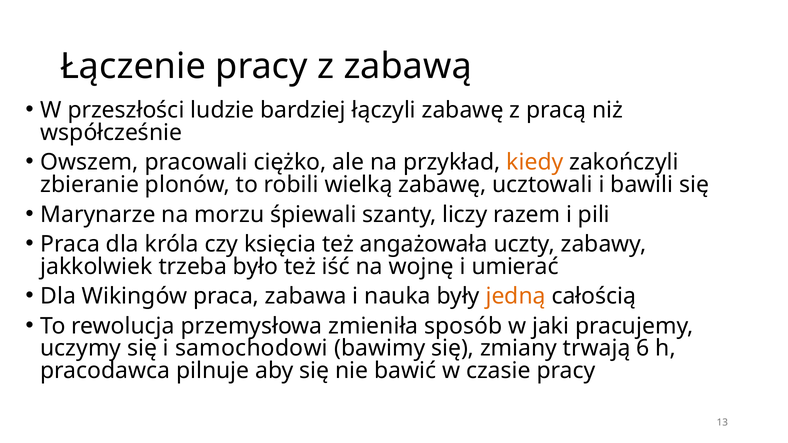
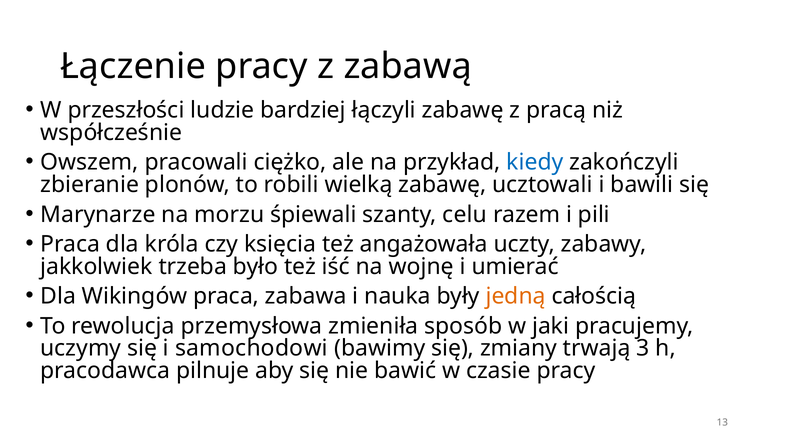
kiedy colour: orange -> blue
liczy: liczy -> celu
6: 6 -> 3
